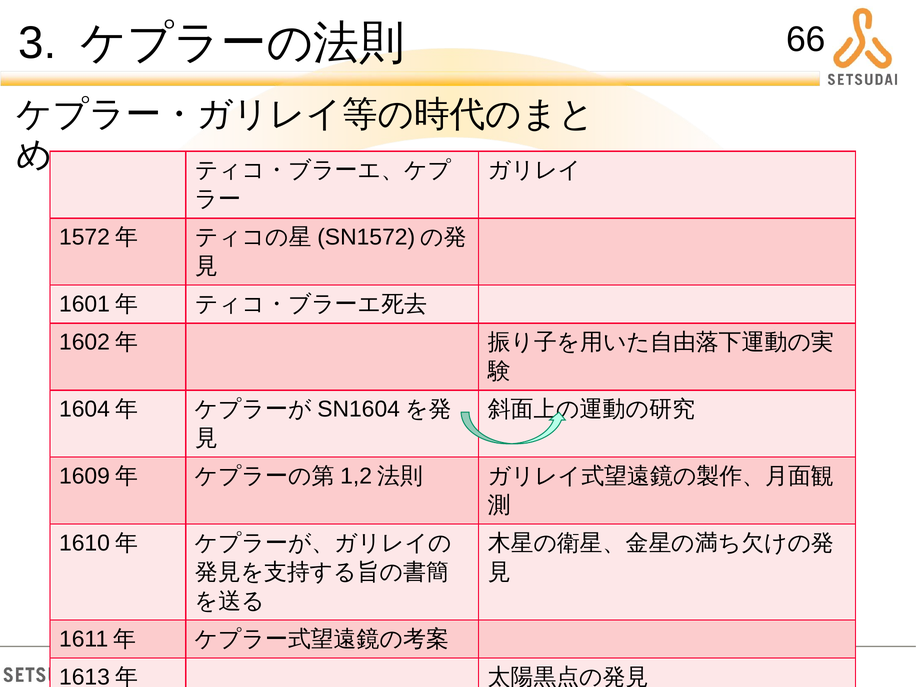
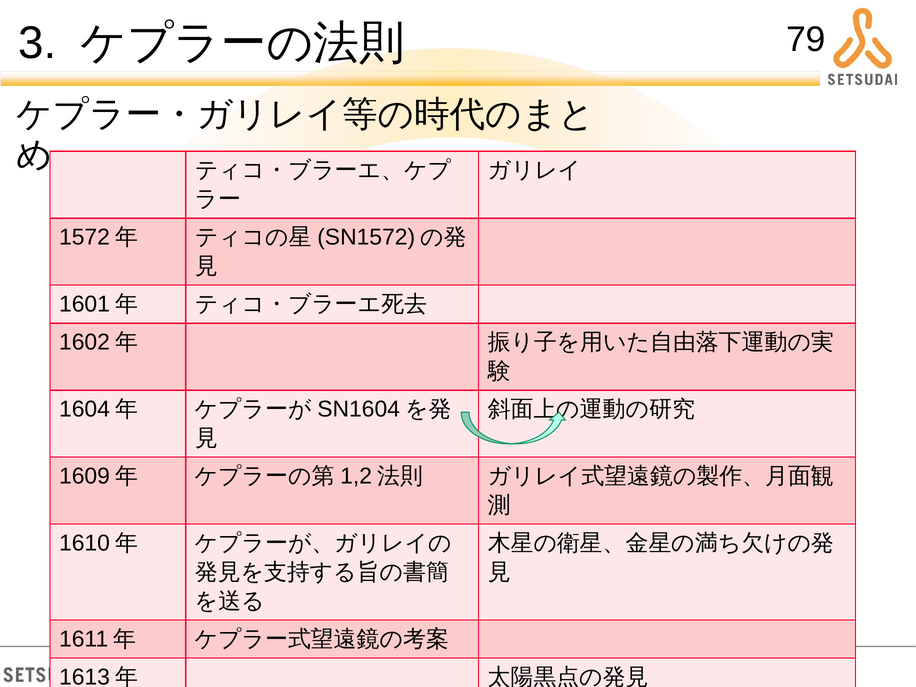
66: 66 -> 79
